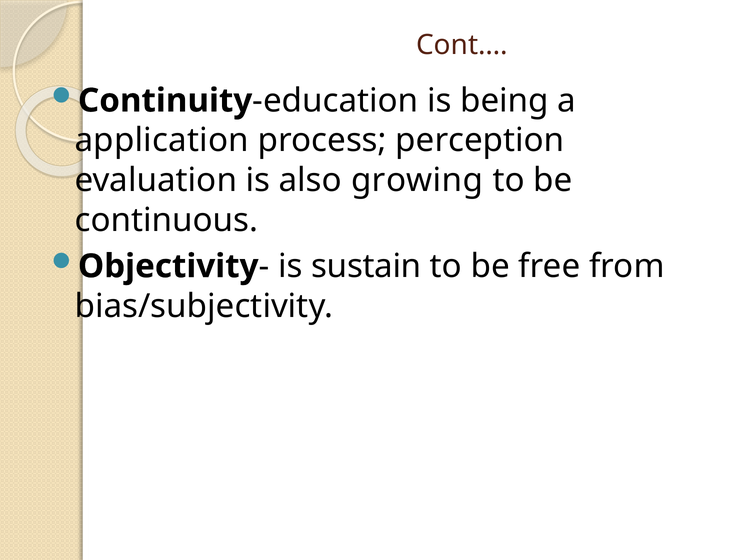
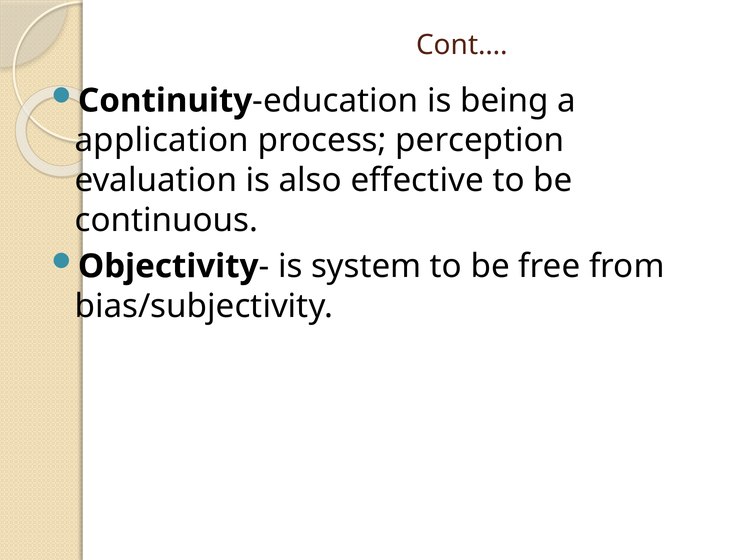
growing: growing -> effective
sustain: sustain -> system
